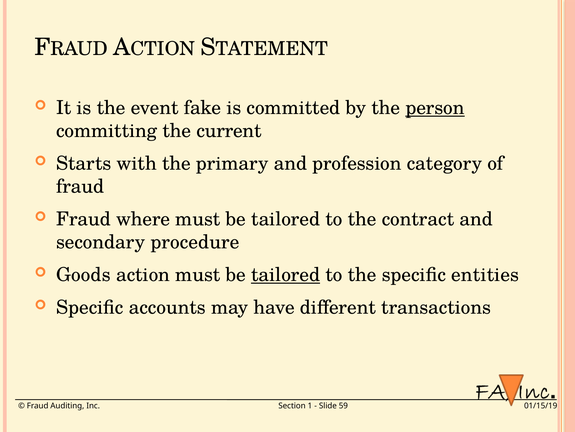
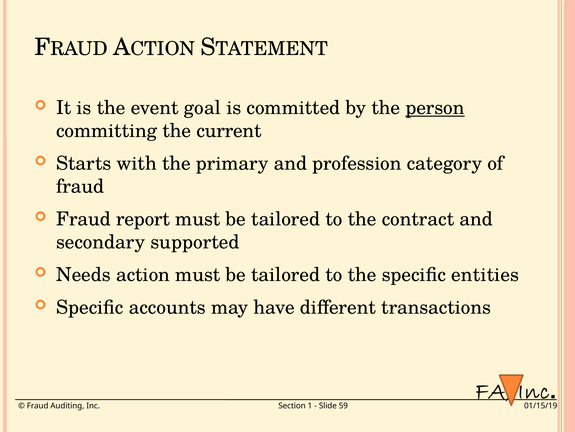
fake: fake -> goal
where: where -> report
procedure: procedure -> supported
Goods: Goods -> Needs
tailored at (286, 274) underline: present -> none
